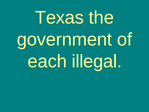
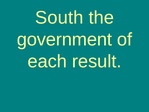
Texas: Texas -> South
illegal: illegal -> result
